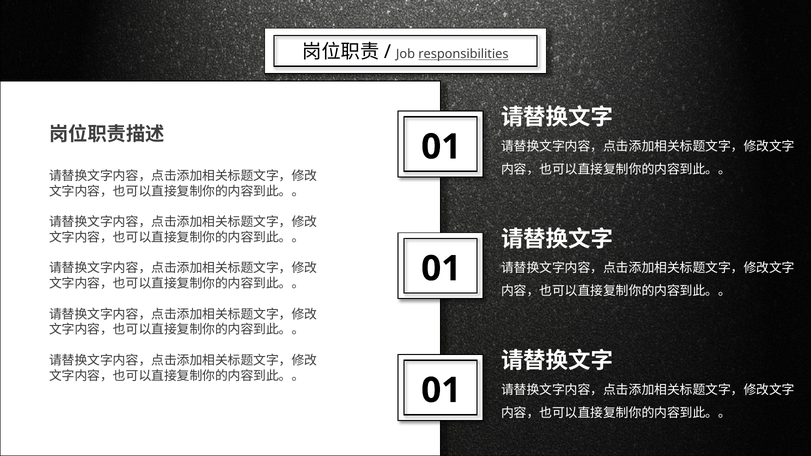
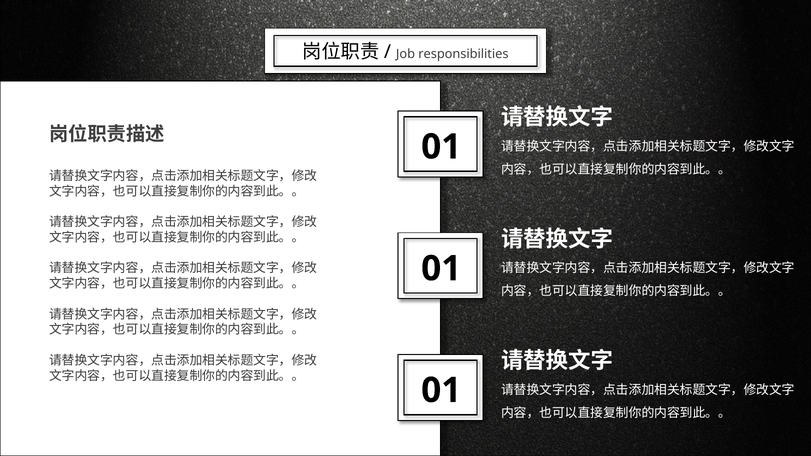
responsibilities underline: present -> none
